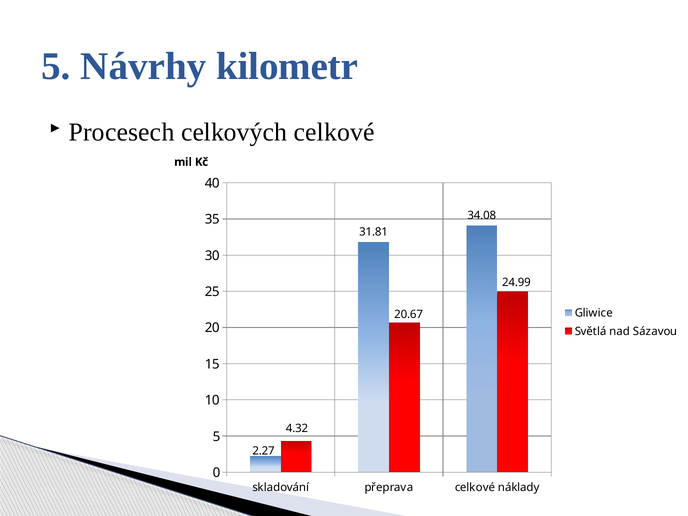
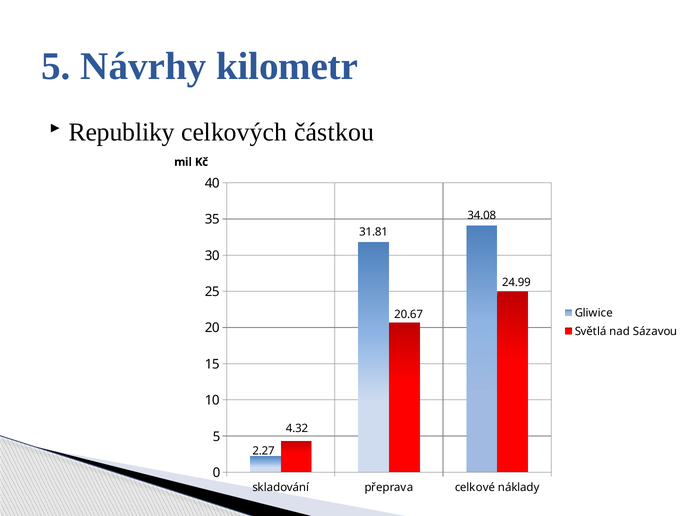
Procesech: Procesech -> Republiky
celkových celkové: celkové -> částkou
